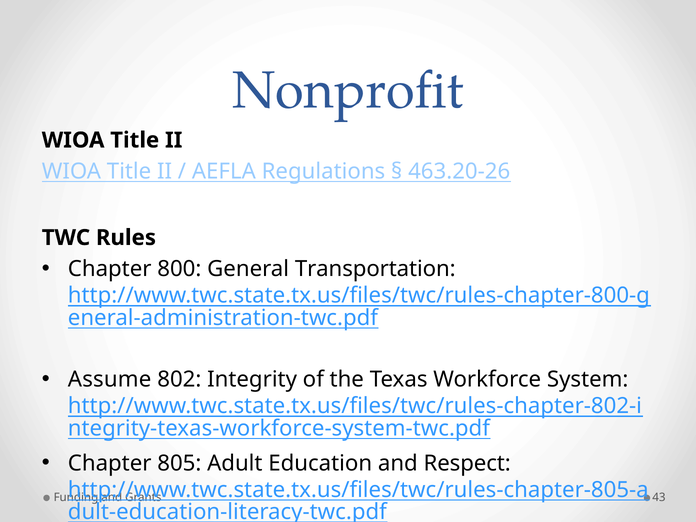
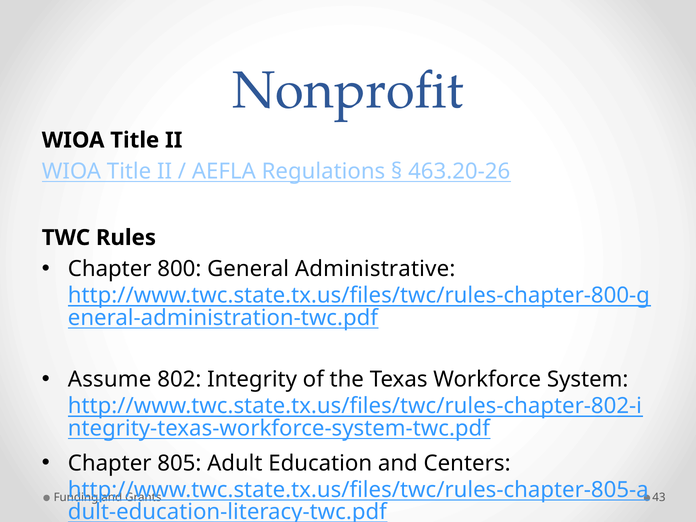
Transportation: Transportation -> Administrative
Respect: Respect -> Centers
